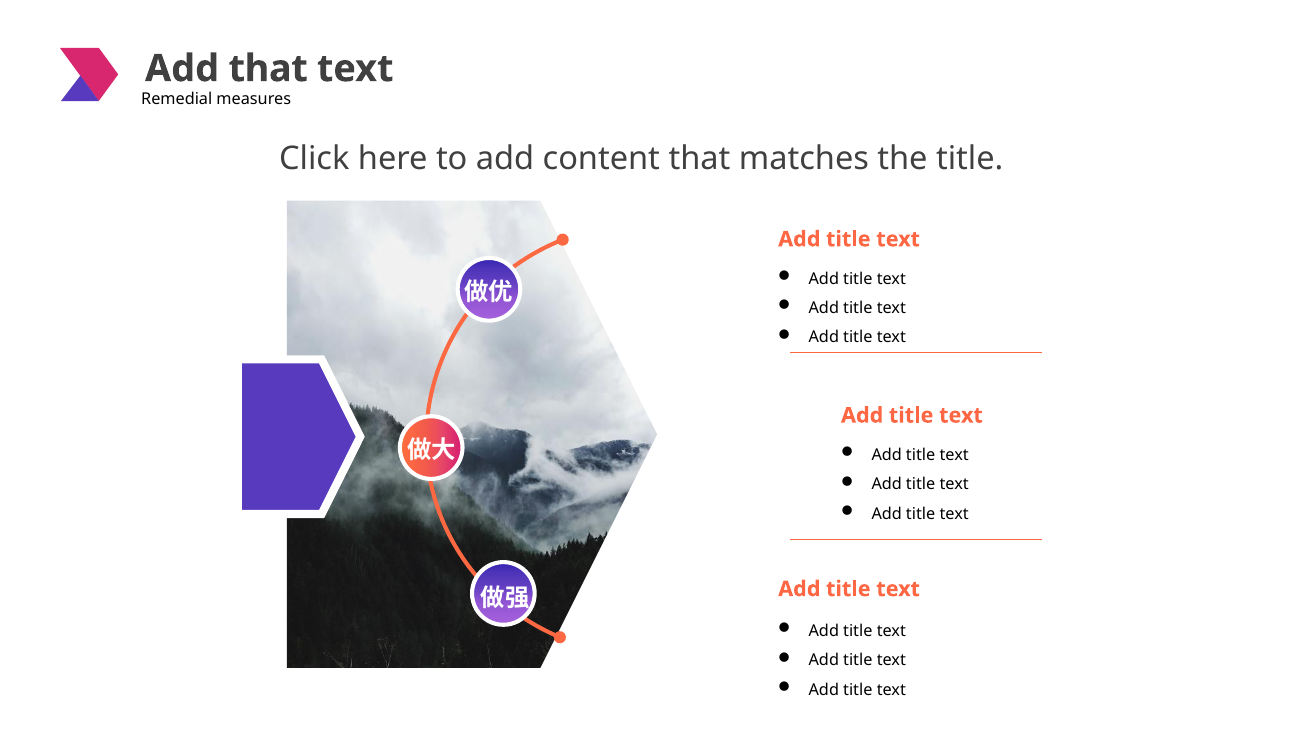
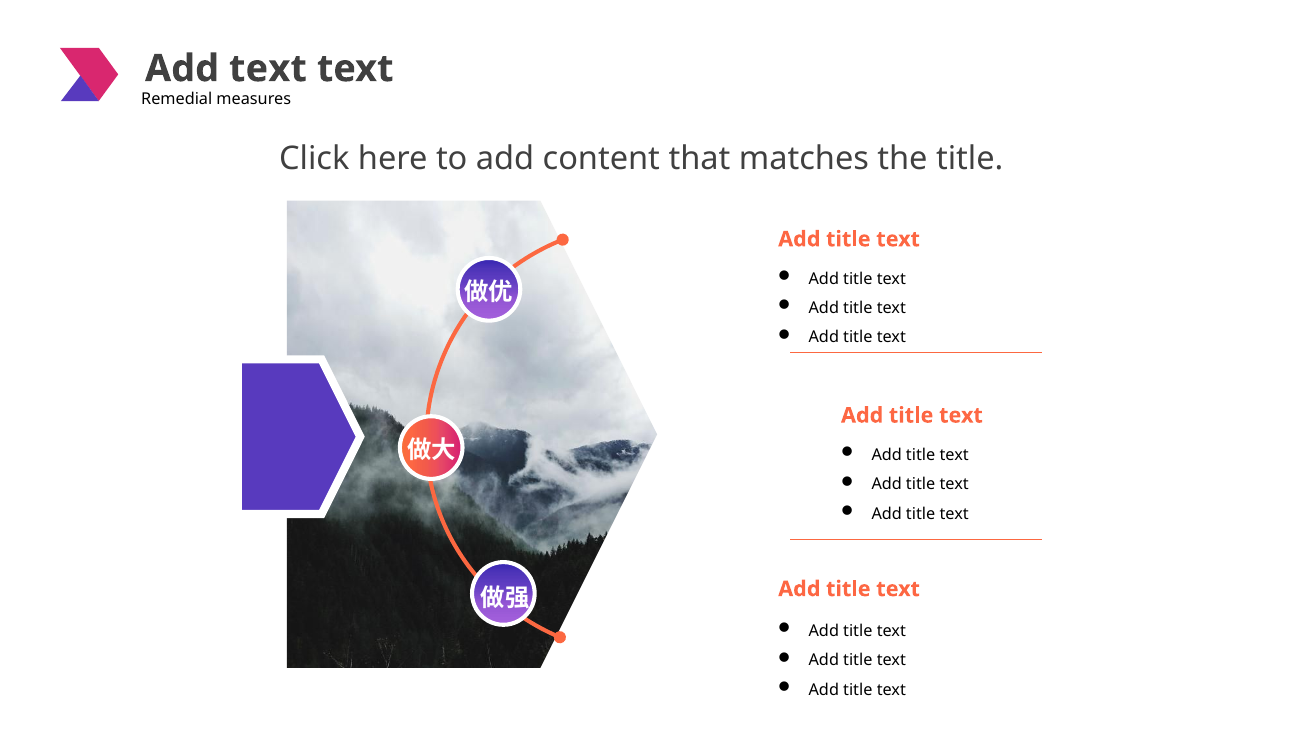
Add that: that -> text
